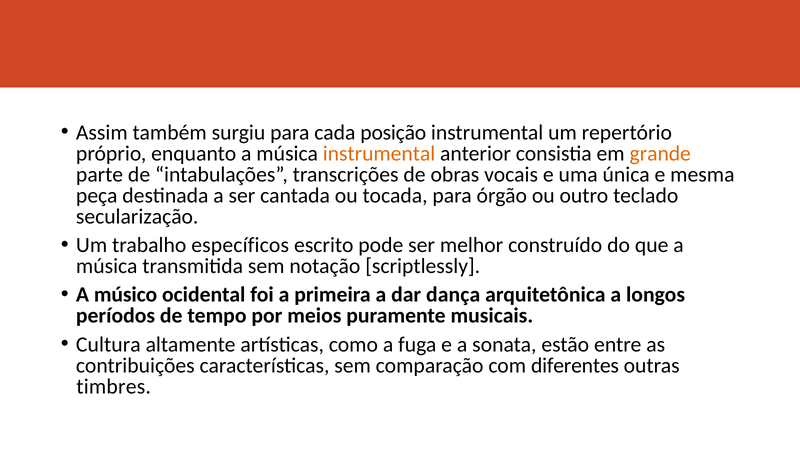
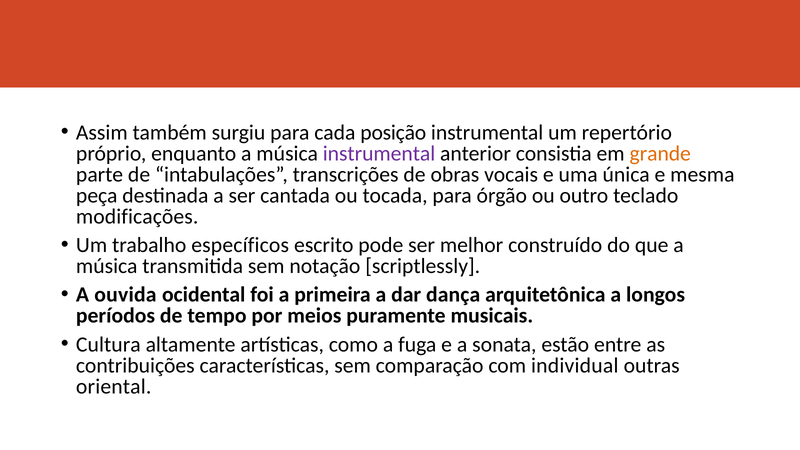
instrumental at (379, 154) colour: orange -> purple
secularização: secularização -> modificações
músico: músico -> ouvida
diferentes: diferentes -> individual
timbres: timbres -> oriental
